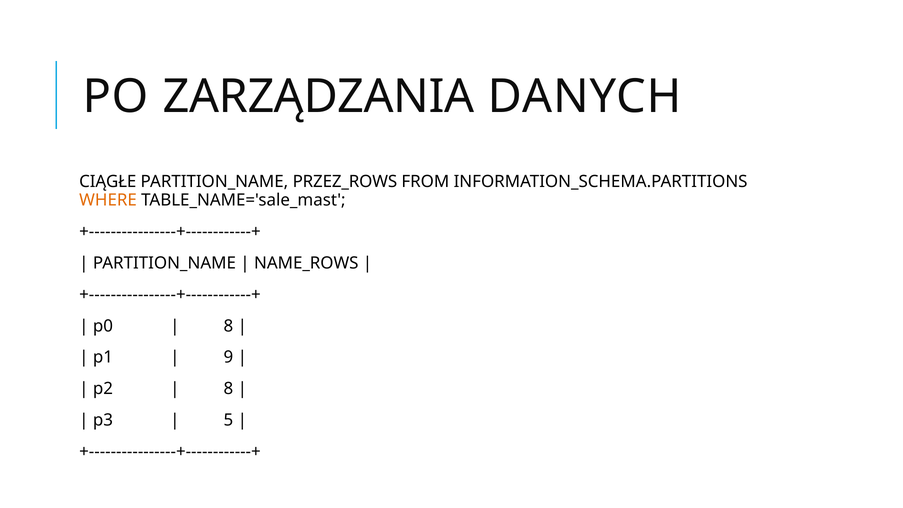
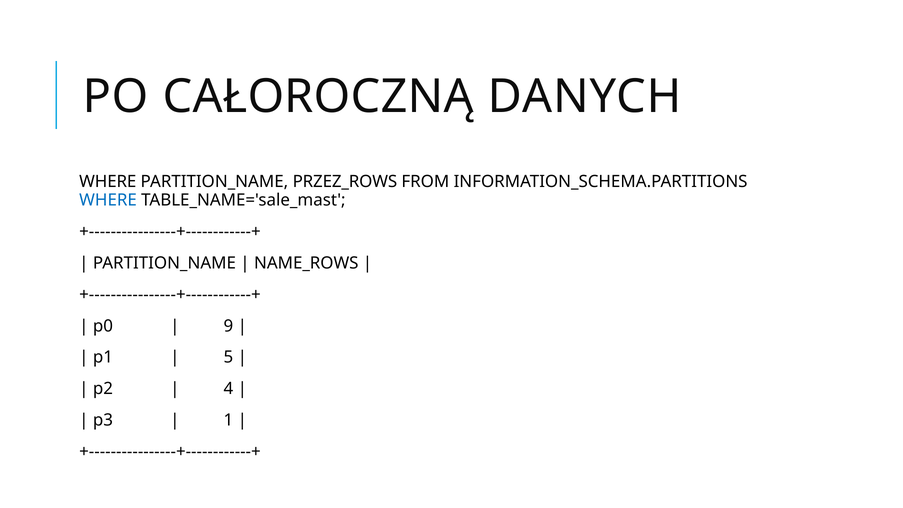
ZARZĄDZANIA: ZARZĄDZANIA -> CAŁOROCZNĄ
CIĄGŁE at (108, 182): CIĄGŁE -> WHERE
WHERE at (108, 200) colour: orange -> blue
8 at (228, 326): 8 -> 9
9: 9 -> 5
8 at (228, 389): 8 -> 4
5: 5 -> 1
